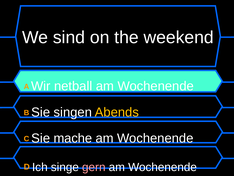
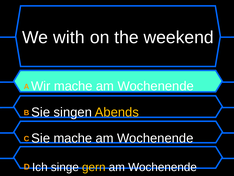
sind: sind -> with
Wir netball: netball -> mache
gern colour: pink -> yellow
